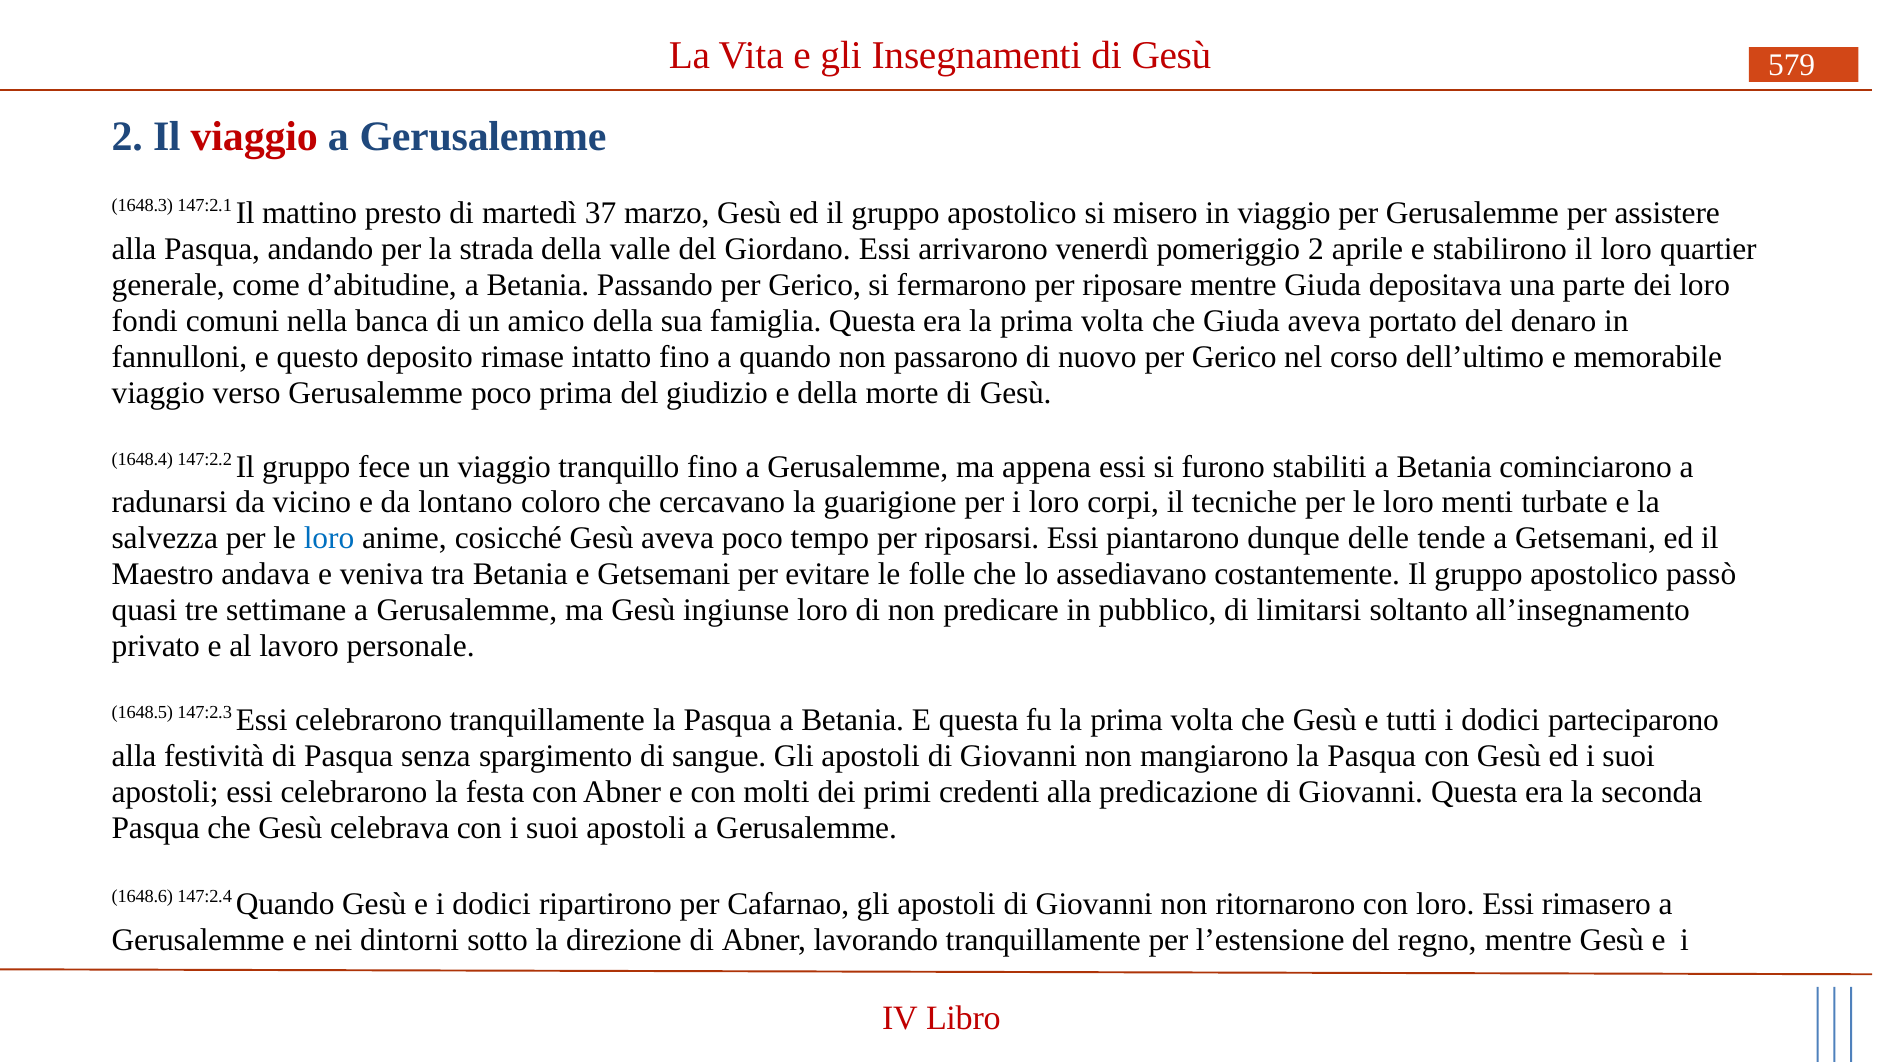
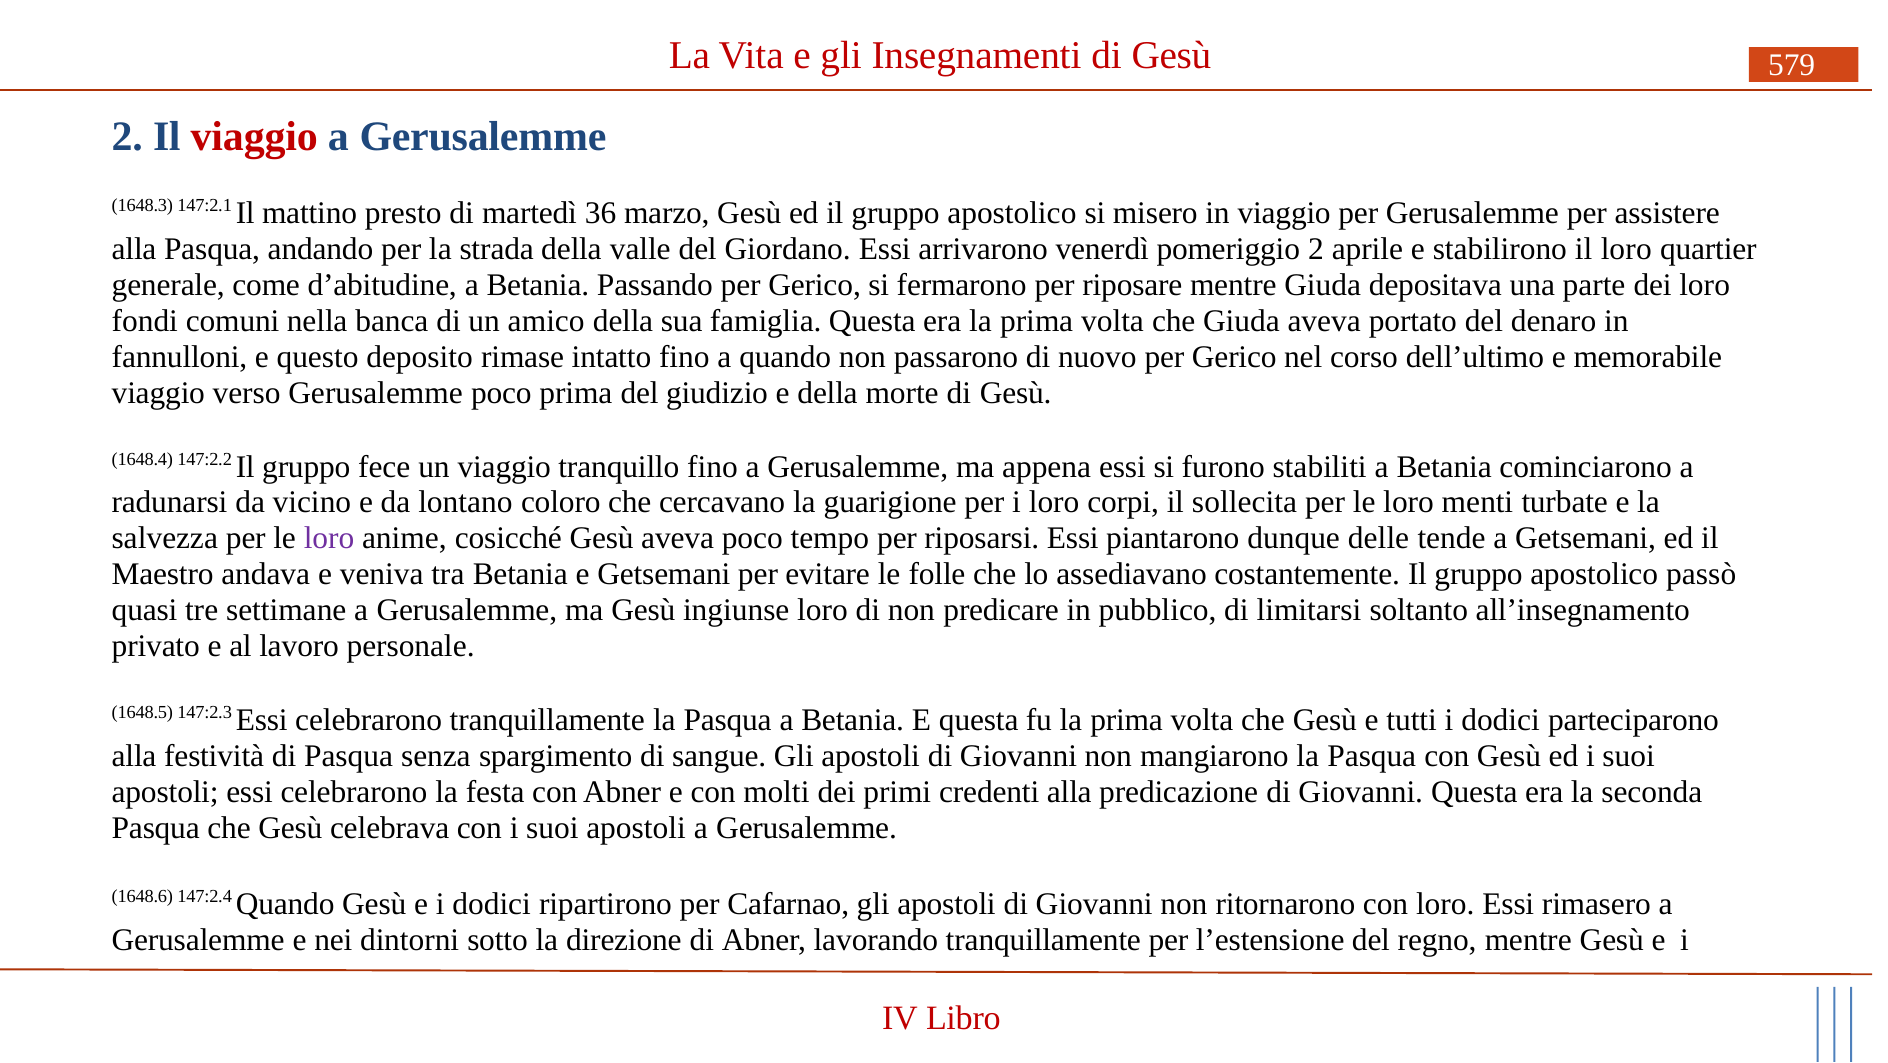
37: 37 -> 36
tecniche: tecniche -> sollecita
loro at (329, 539) colour: blue -> purple
